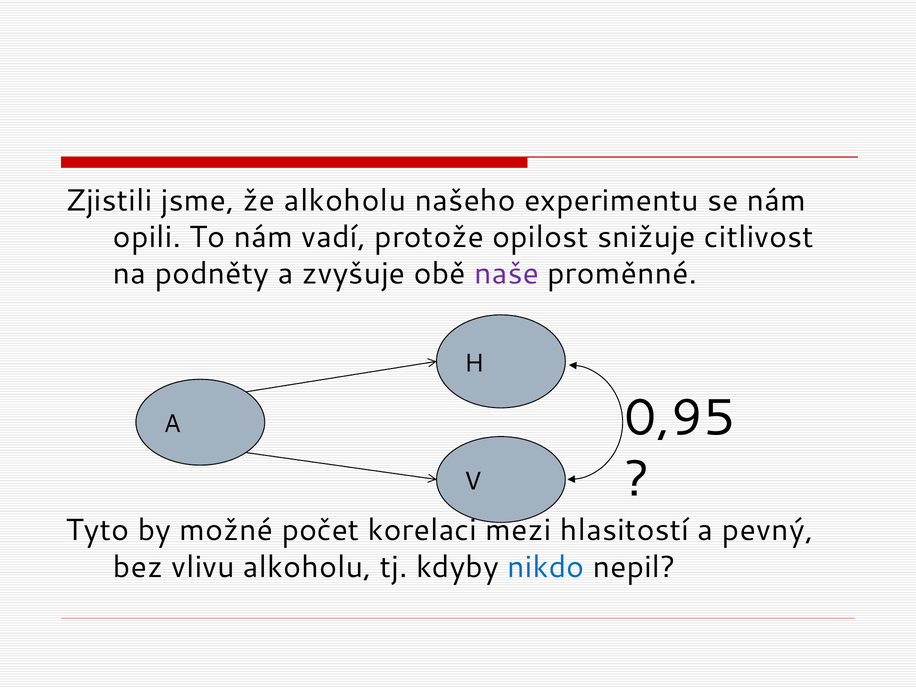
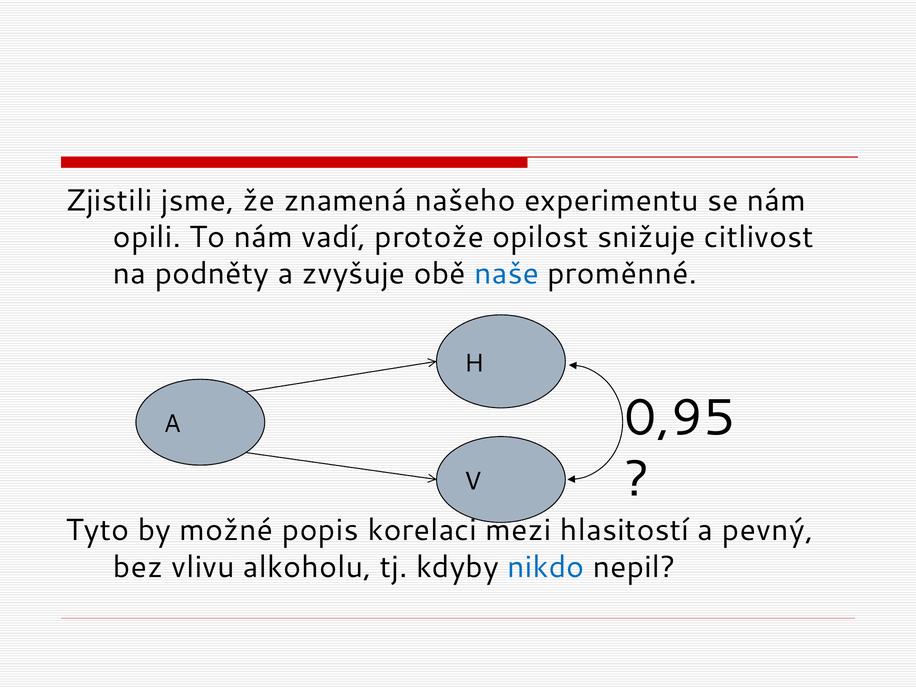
že alkoholu: alkoholu -> znamená
naše colour: purple -> blue
počet: počet -> popis
